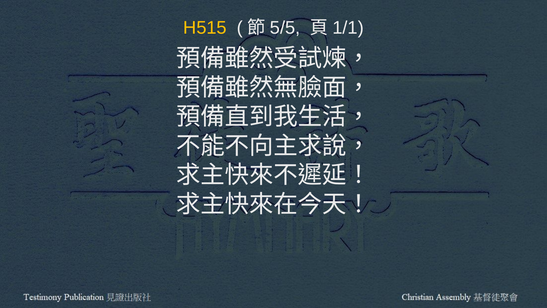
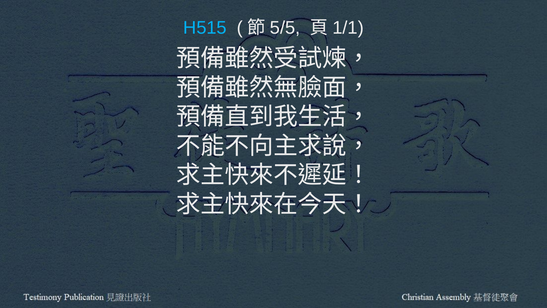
H515 colour: yellow -> light blue
